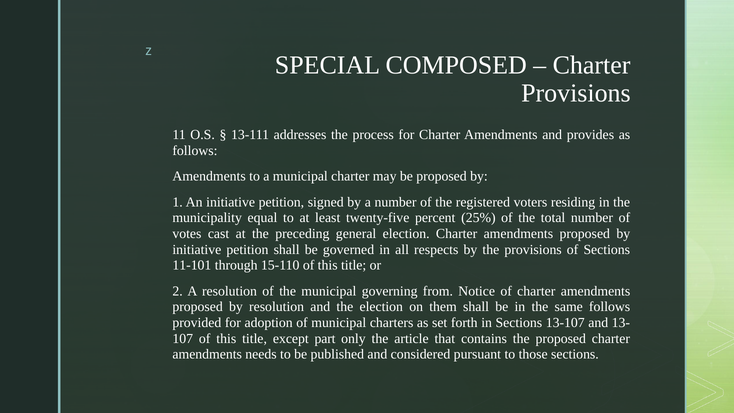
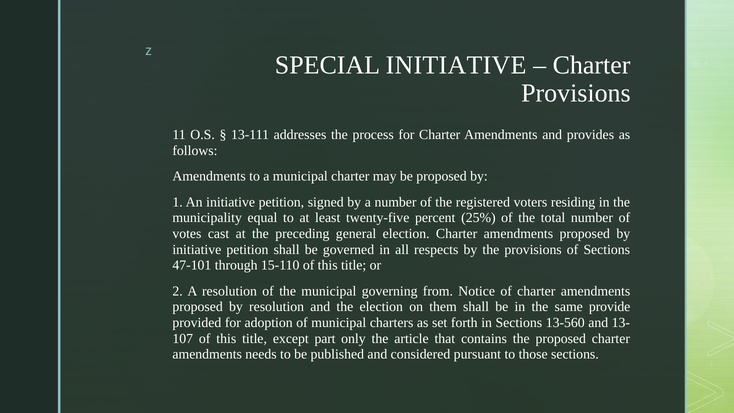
SPECIAL COMPOSED: COMPOSED -> INITIATIVE
11-101: 11-101 -> 47-101
same follows: follows -> provide
13-107: 13-107 -> 13-560
